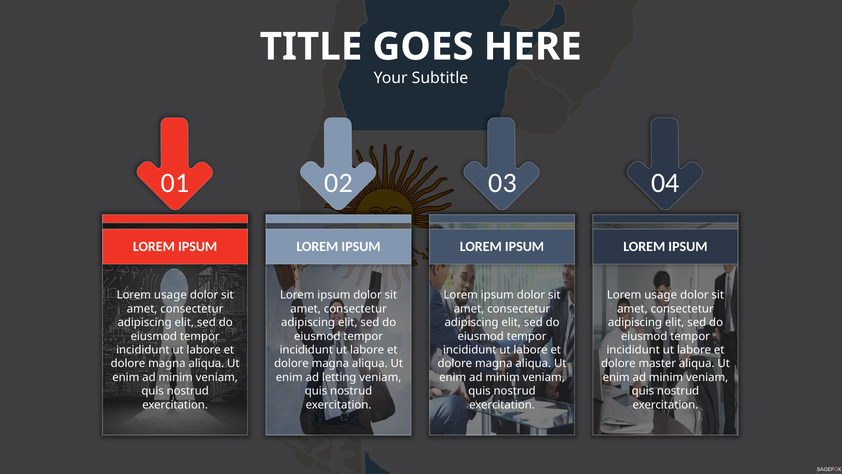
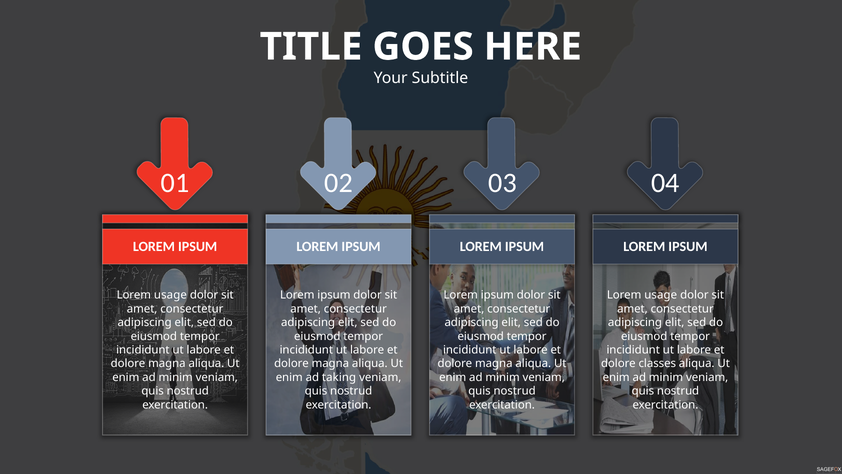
master: master -> classes
letting: letting -> taking
